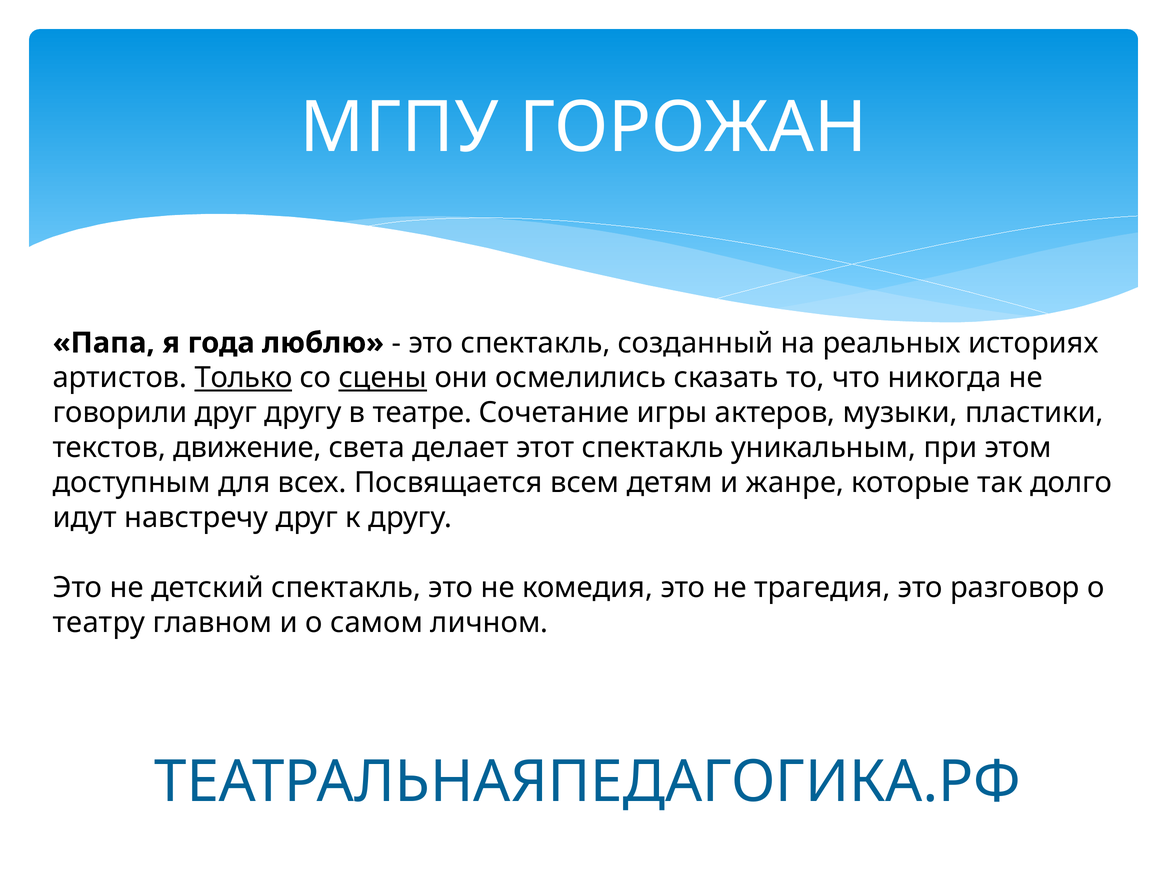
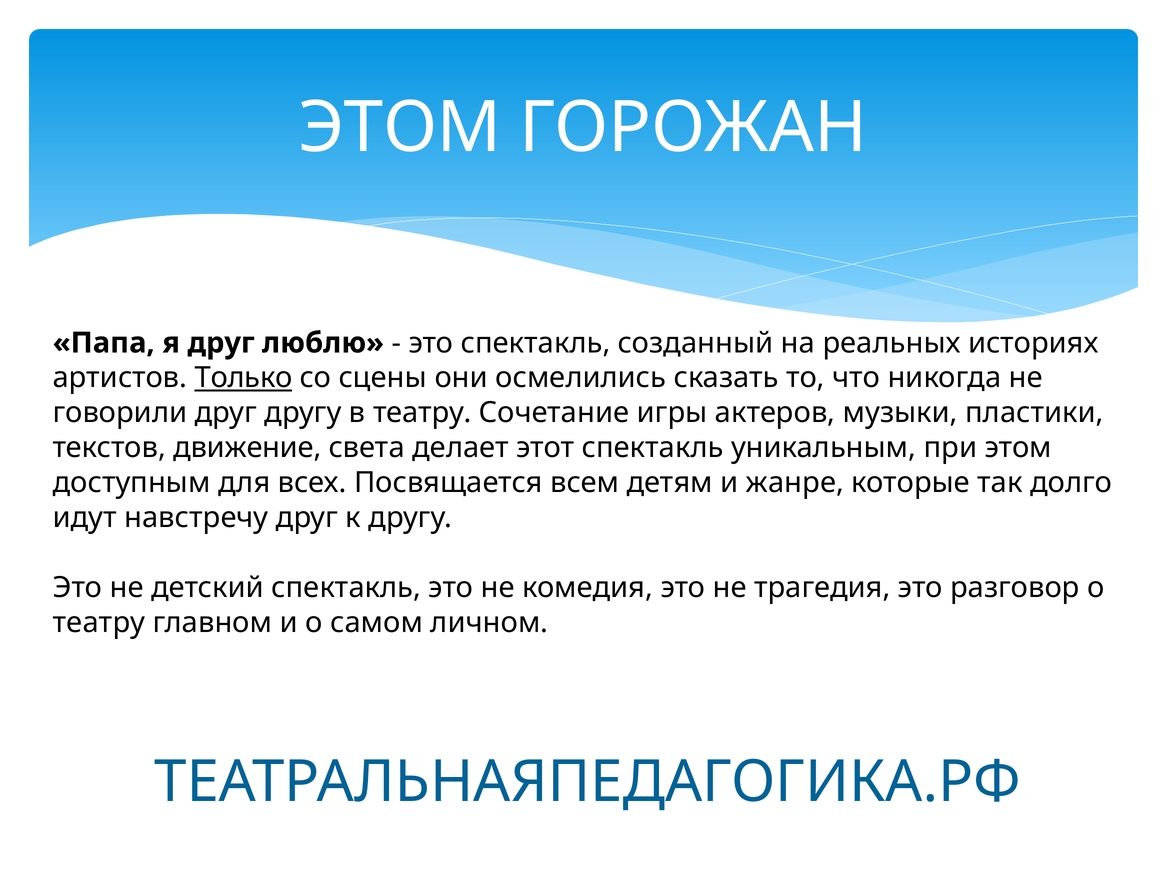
МГПУ at (399, 128): МГПУ -> ЭТОМ
я года: года -> друг
сцены underline: present -> none
в театре: театре -> театру
